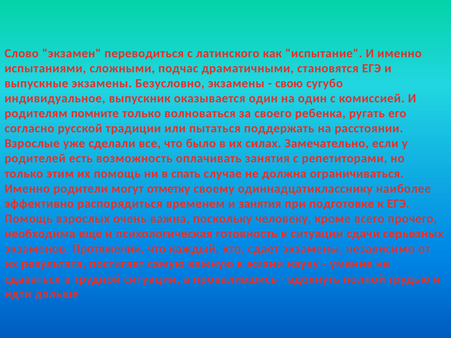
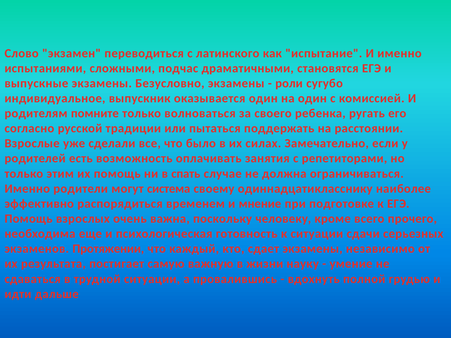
свою: свою -> роли
отметку: отметку -> система
и занятия: занятия -> мнение
